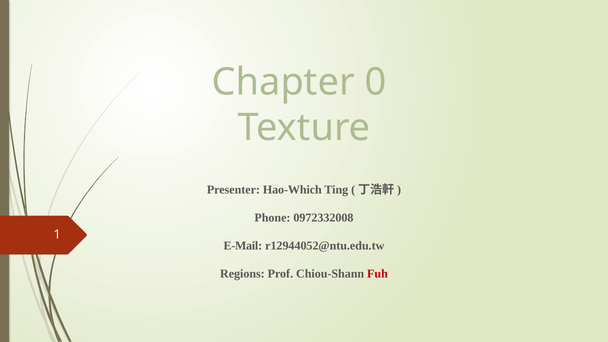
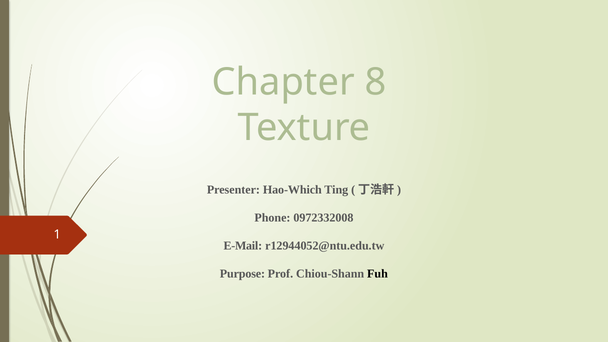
0: 0 -> 8
Regions: Regions -> Purpose
Fuh colour: red -> black
